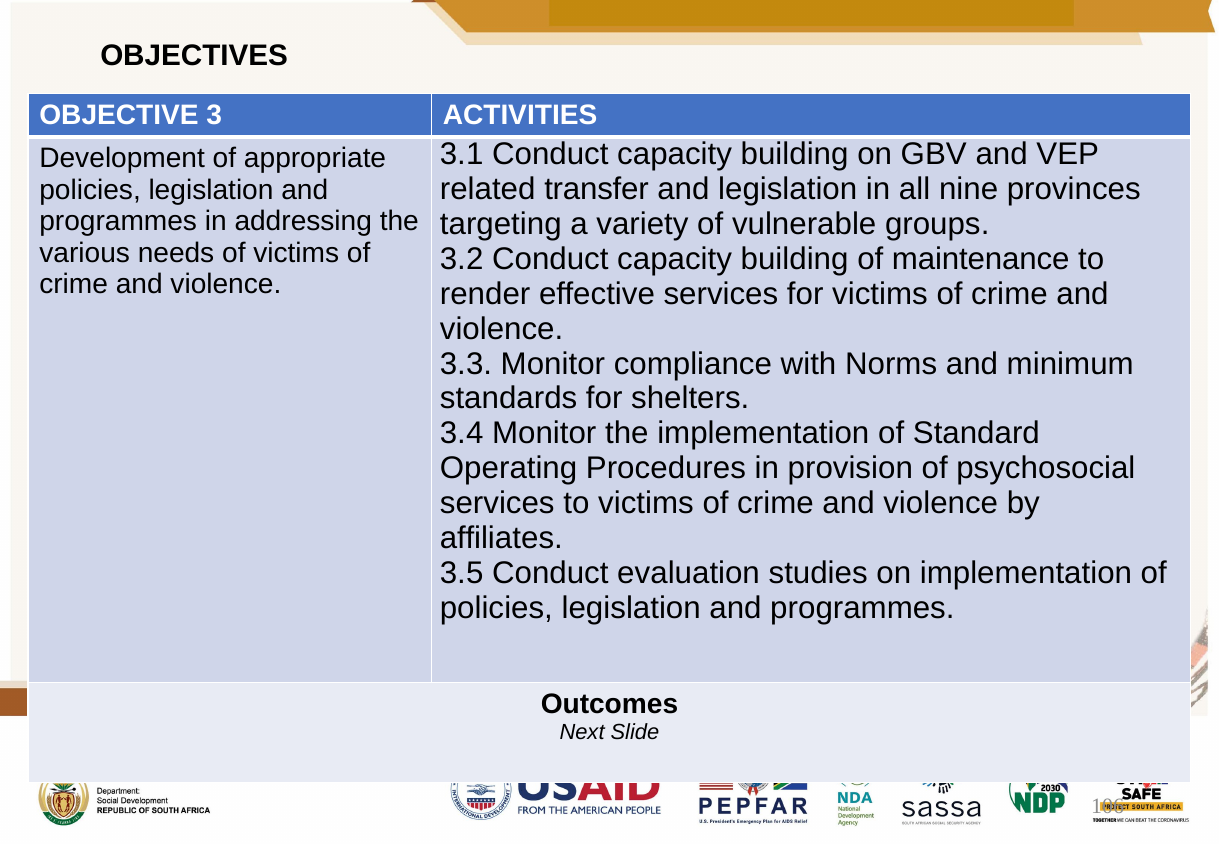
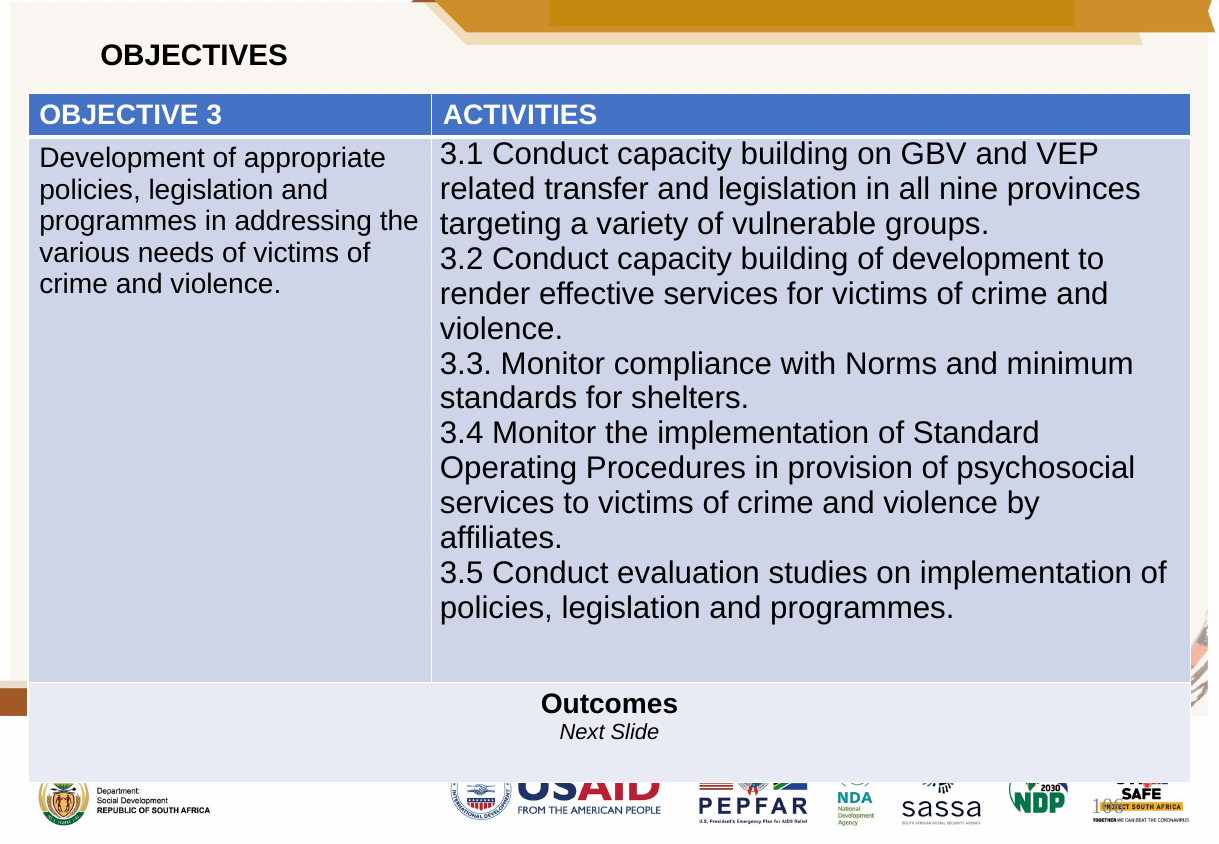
of maintenance: maintenance -> development
